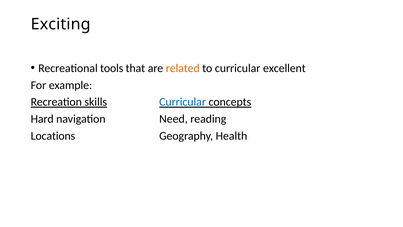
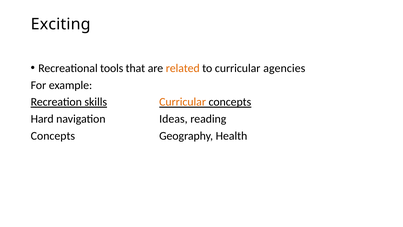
excellent: excellent -> agencies
Curricular at (183, 102) colour: blue -> orange
Need: Need -> Ideas
Locations at (53, 136): Locations -> Concepts
